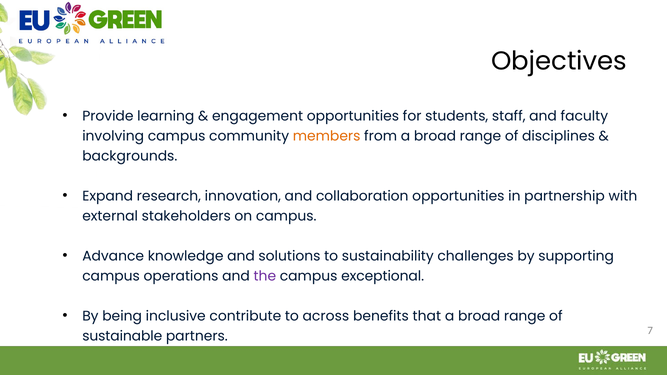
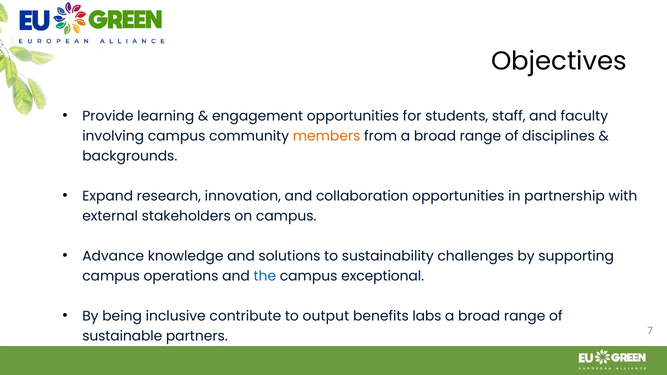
the colour: purple -> blue
across: across -> output
that: that -> labs
